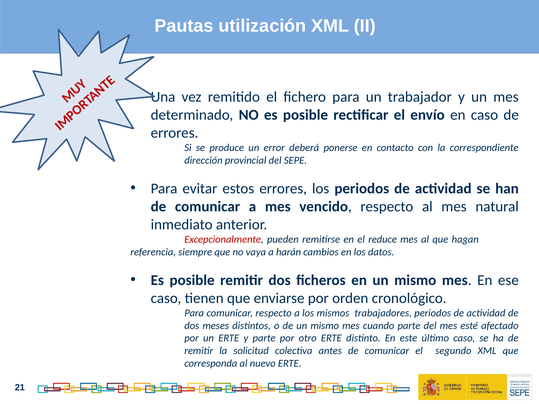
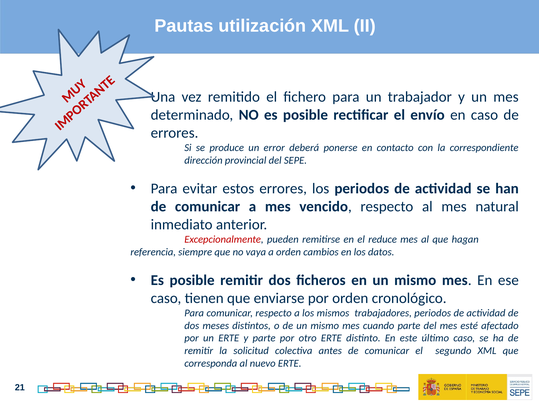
a harán: harán -> orden
